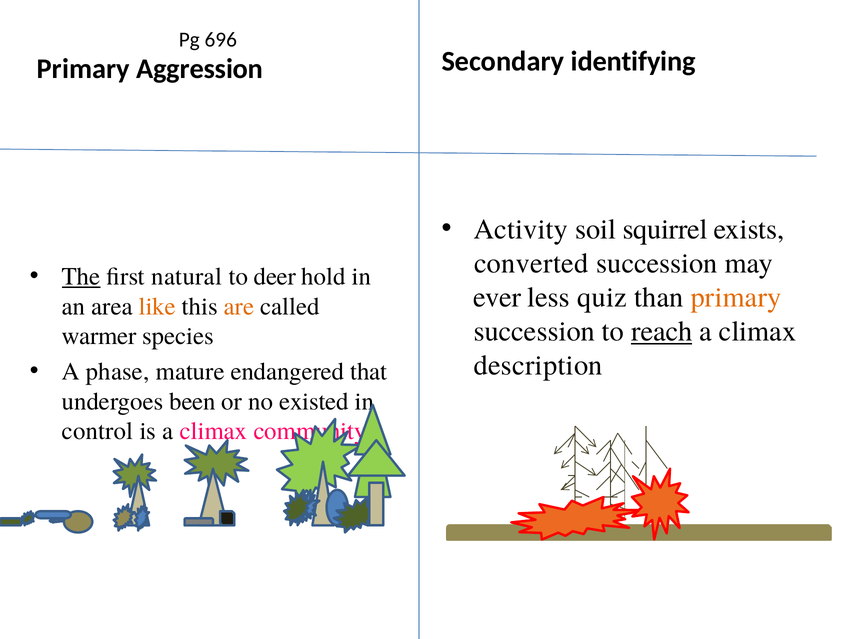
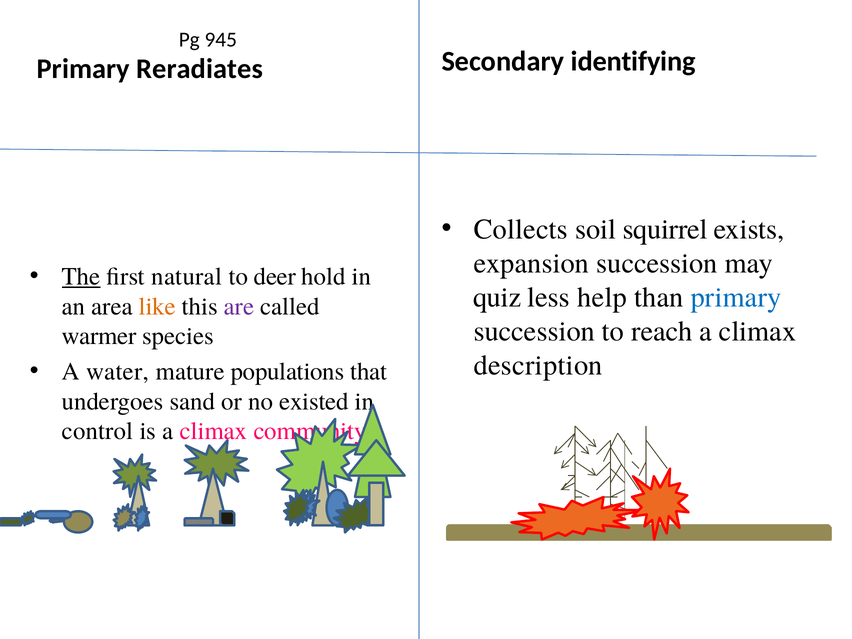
696: 696 -> 945
Aggression: Aggression -> Reradiates
Activity: Activity -> Collects
converted: converted -> expansion
ever: ever -> quiz
quiz: quiz -> help
primary at (736, 297) colour: orange -> blue
are colour: orange -> purple
reach underline: present -> none
phase: phase -> water
endangered: endangered -> populations
been: been -> sand
